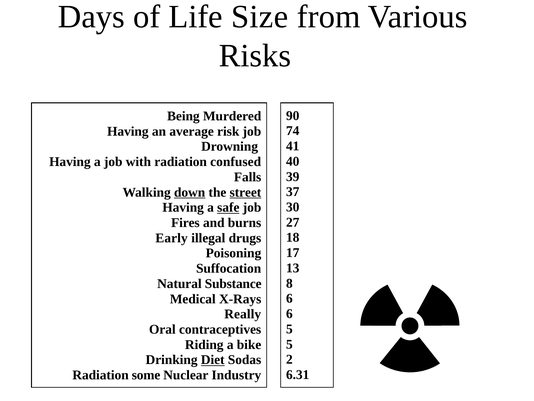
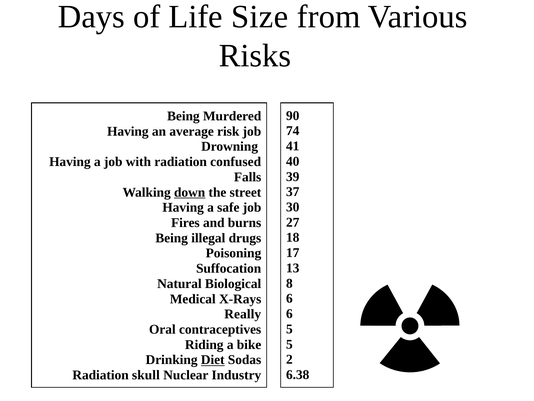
street underline: present -> none
safe underline: present -> none
Early at (172, 238): Early -> Being
Substance: Substance -> Biological
6.31: 6.31 -> 6.38
some: some -> skull
